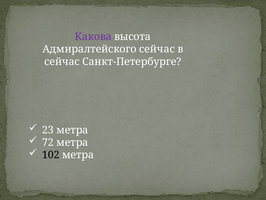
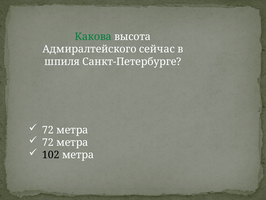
Какова colour: purple -> green
сейчас at (62, 61): сейчас -> шпиля
23 at (48, 130): 23 -> 72
